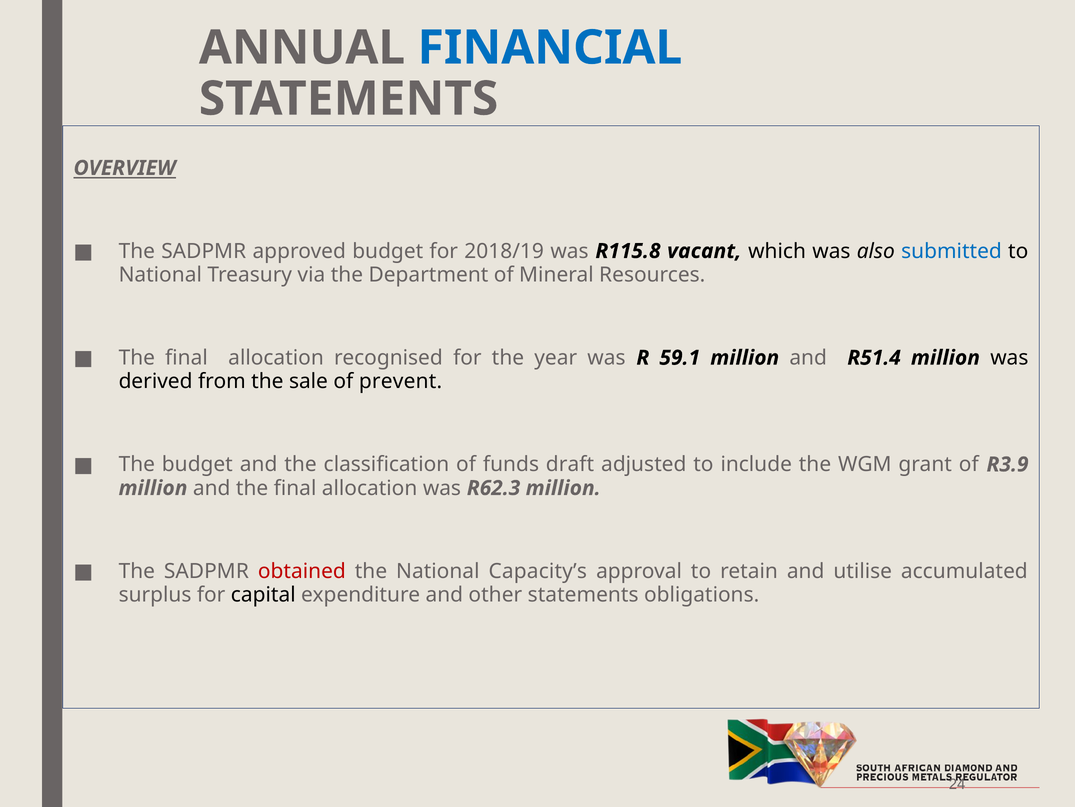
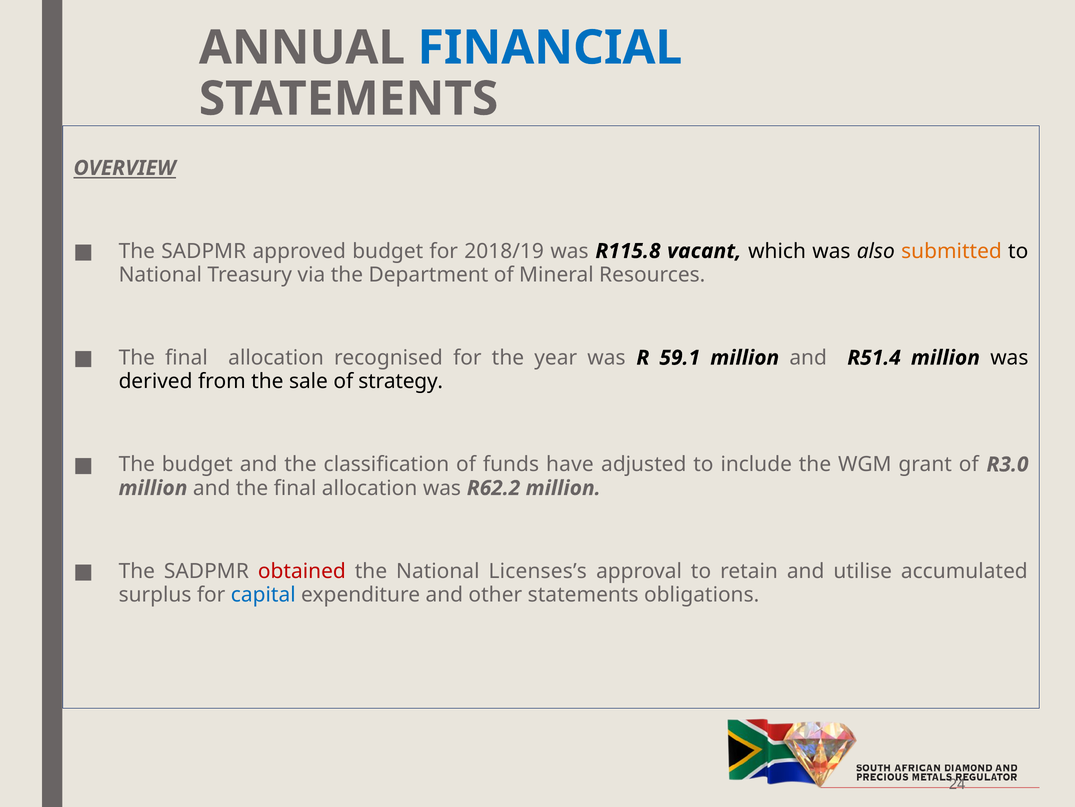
submitted colour: blue -> orange
prevent: prevent -> strategy
draft: draft -> have
R3.9: R3.9 -> R3.0
R62.3: R62.3 -> R62.2
Capacity’s: Capacity’s -> Licenses’s
capital colour: black -> blue
